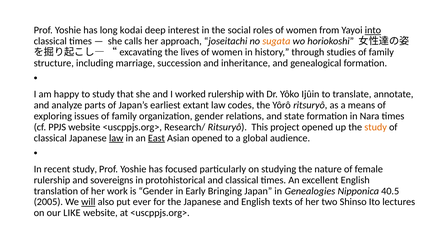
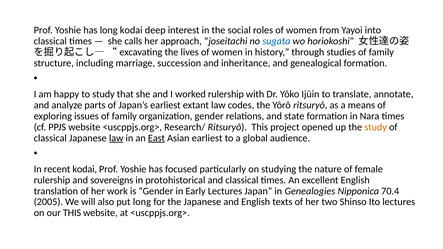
into underline: present -> none
sugata colour: orange -> blue
Asian opened: opened -> earliest
recent study: study -> kodai
Early Bringing: Bringing -> Lectures
40.5: 40.5 -> 70.4
will underline: present -> none
put ever: ever -> long
our LIKE: LIKE -> THIS
